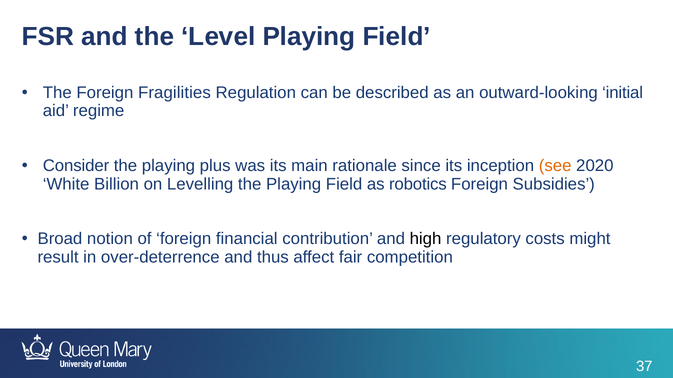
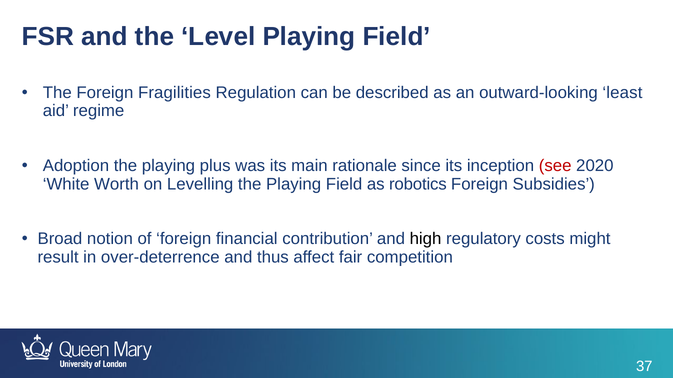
initial: initial -> least
Consider: Consider -> Adoption
see colour: orange -> red
Billion: Billion -> Worth
